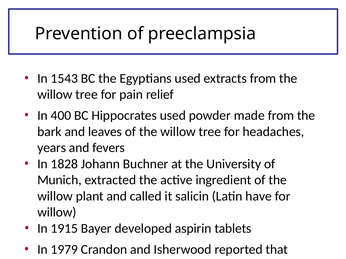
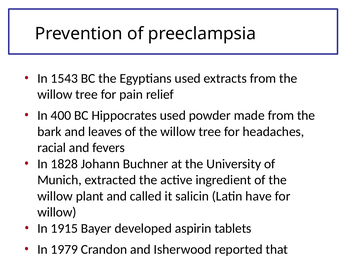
years: years -> racial
